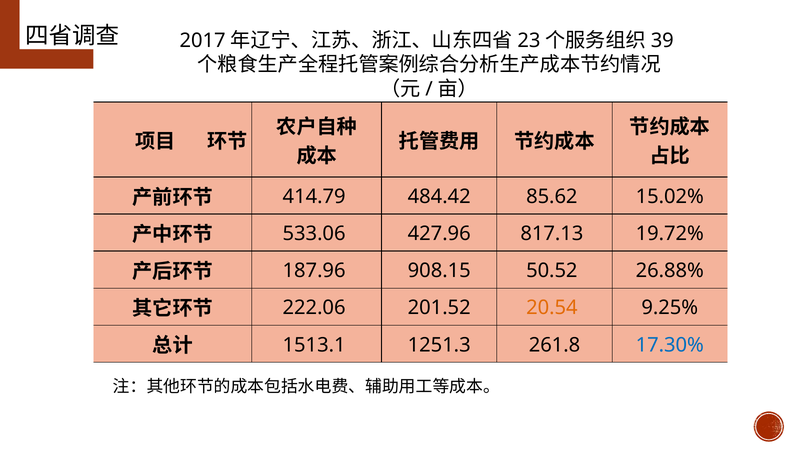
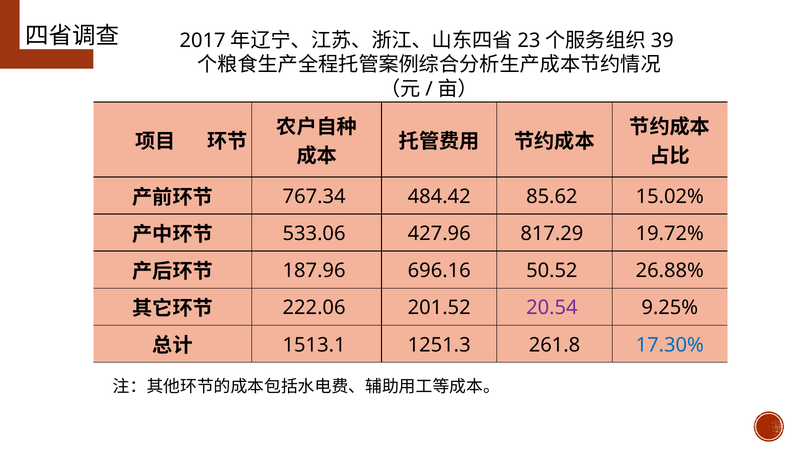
414.79: 414.79 -> 767.34
817.13: 817.13 -> 817.29
908.15: 908.15 -> 696.16
20.54 colour: orange -> purple
